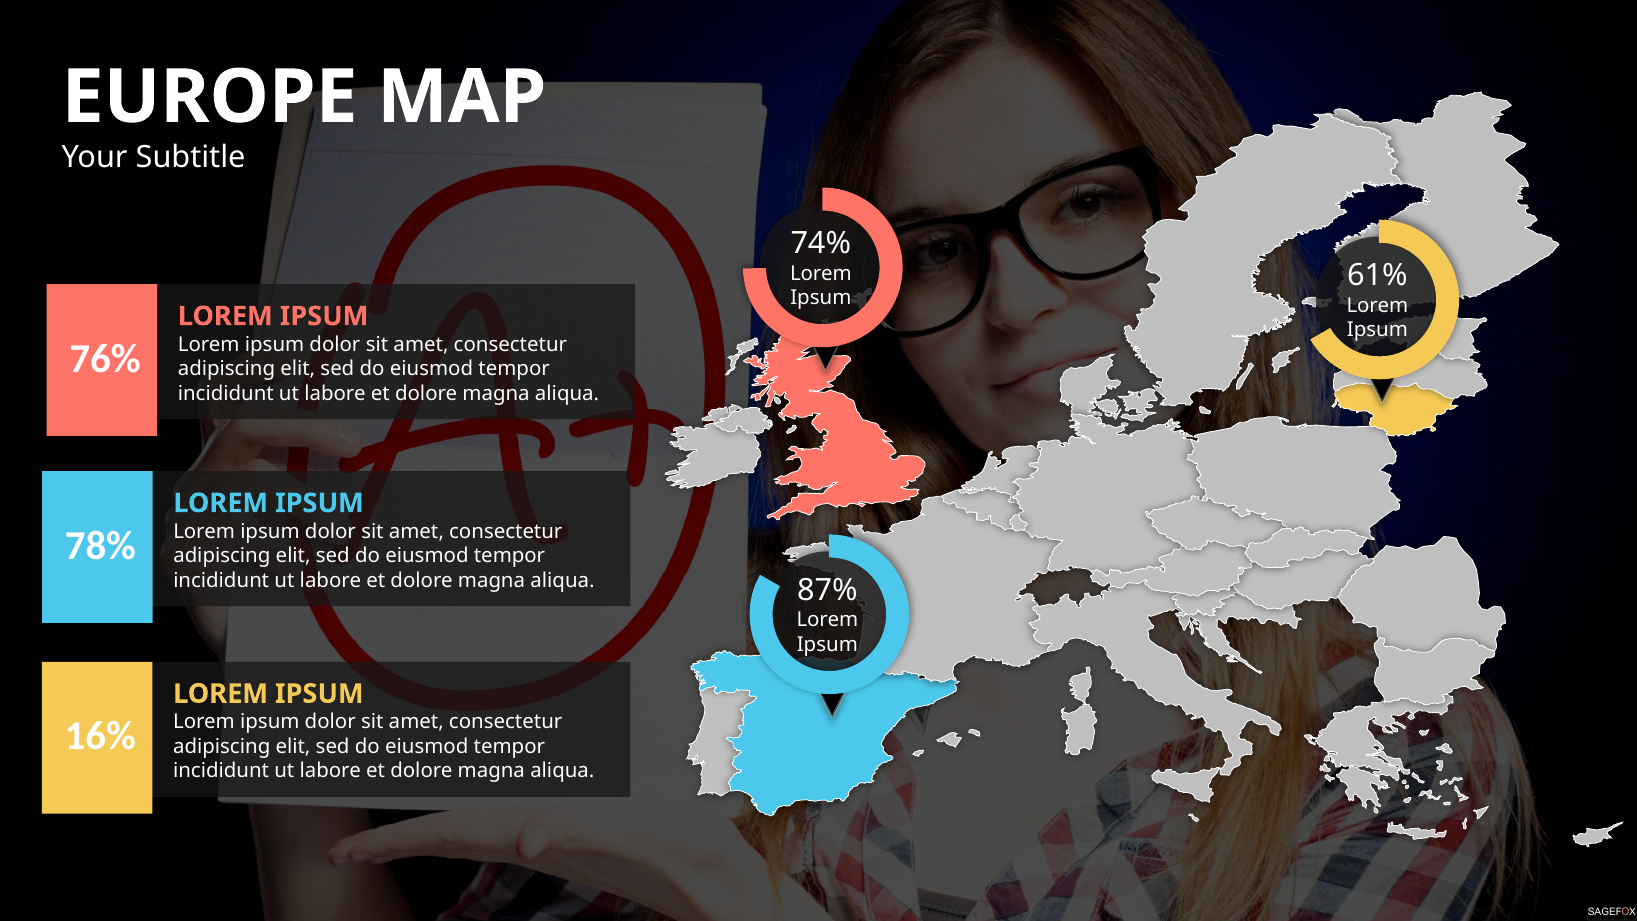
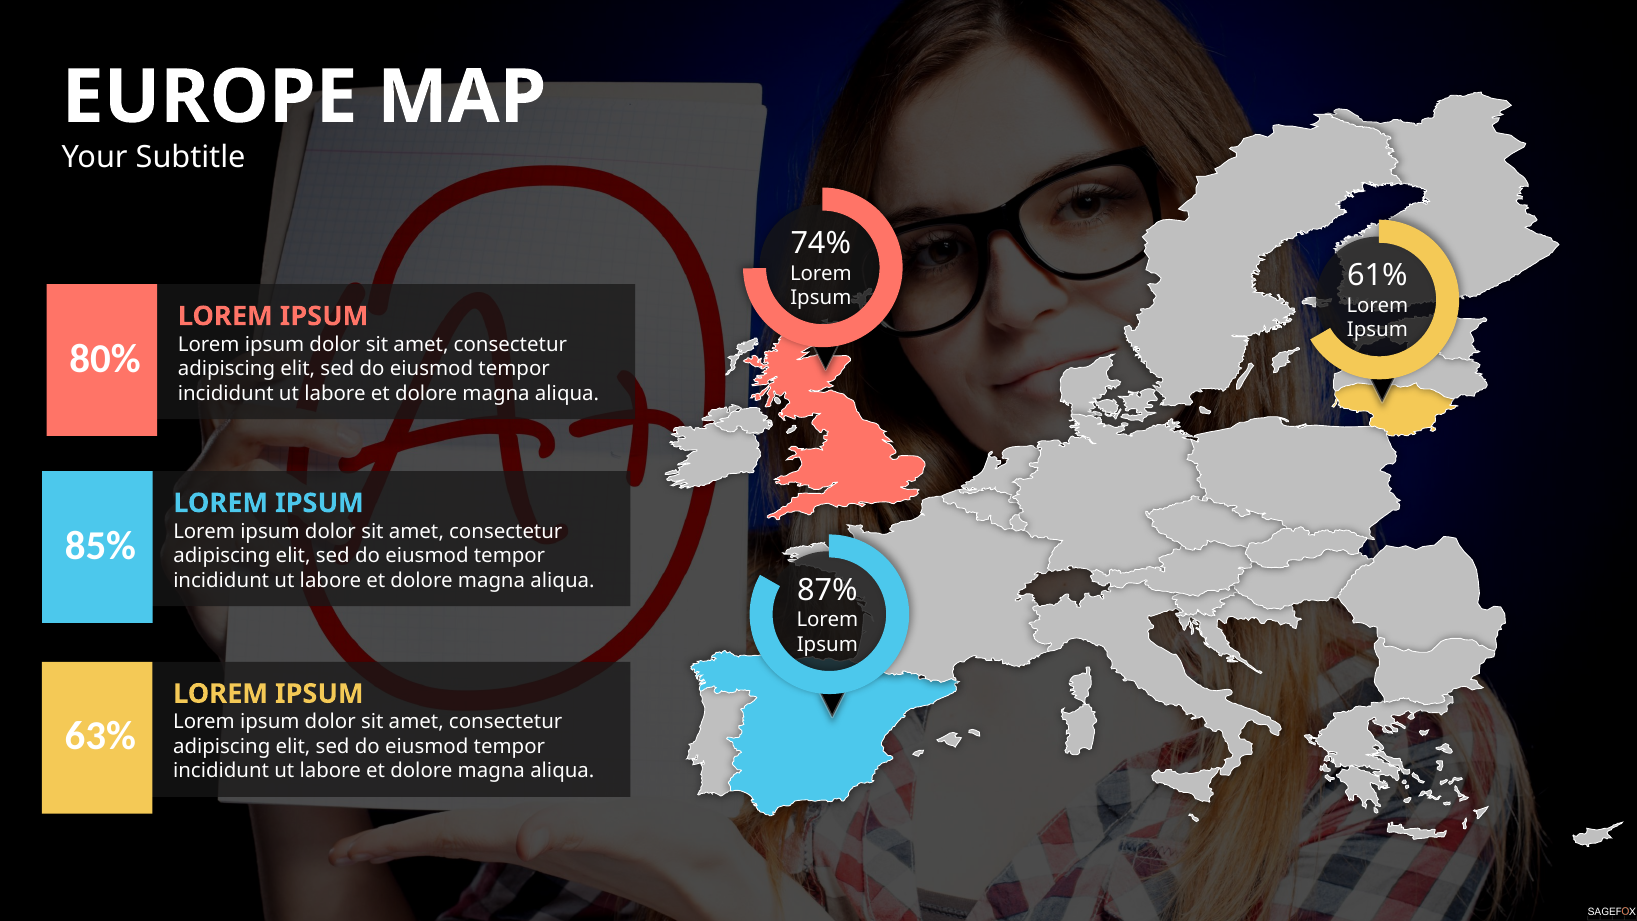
76%: 76% -> 80%
78%: 78% -> 85%
16%: 16% -> 63%
